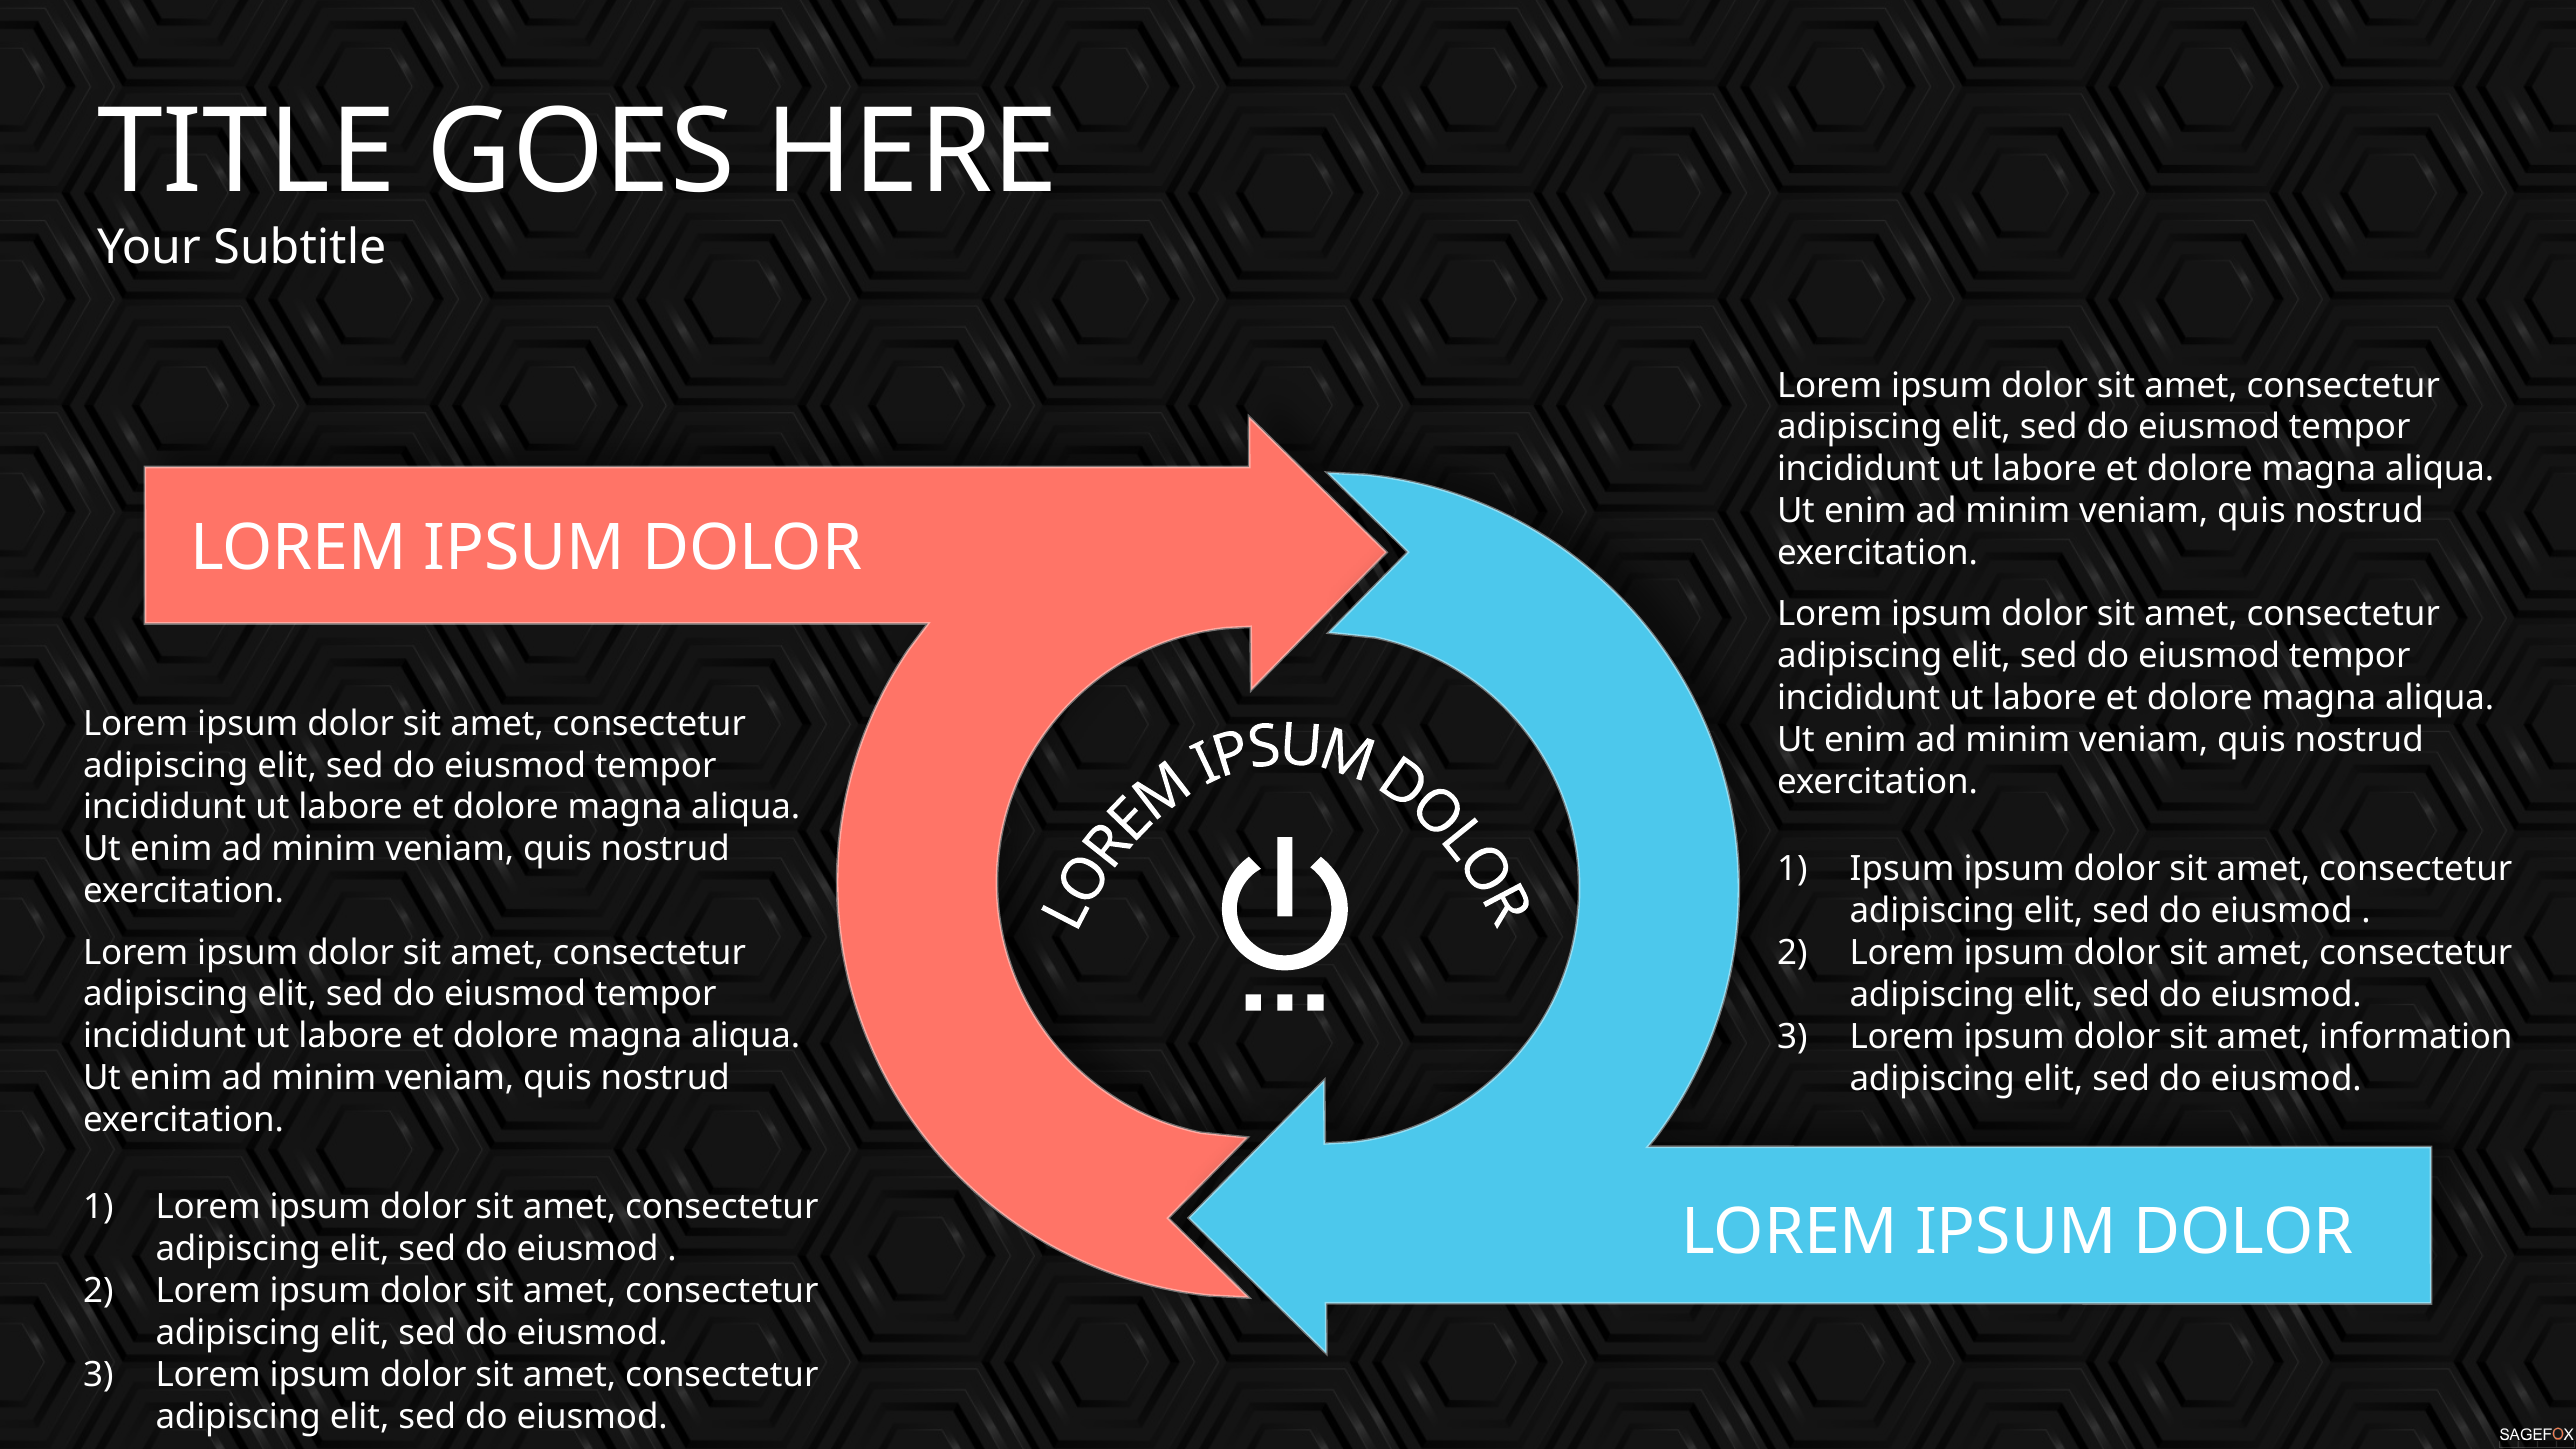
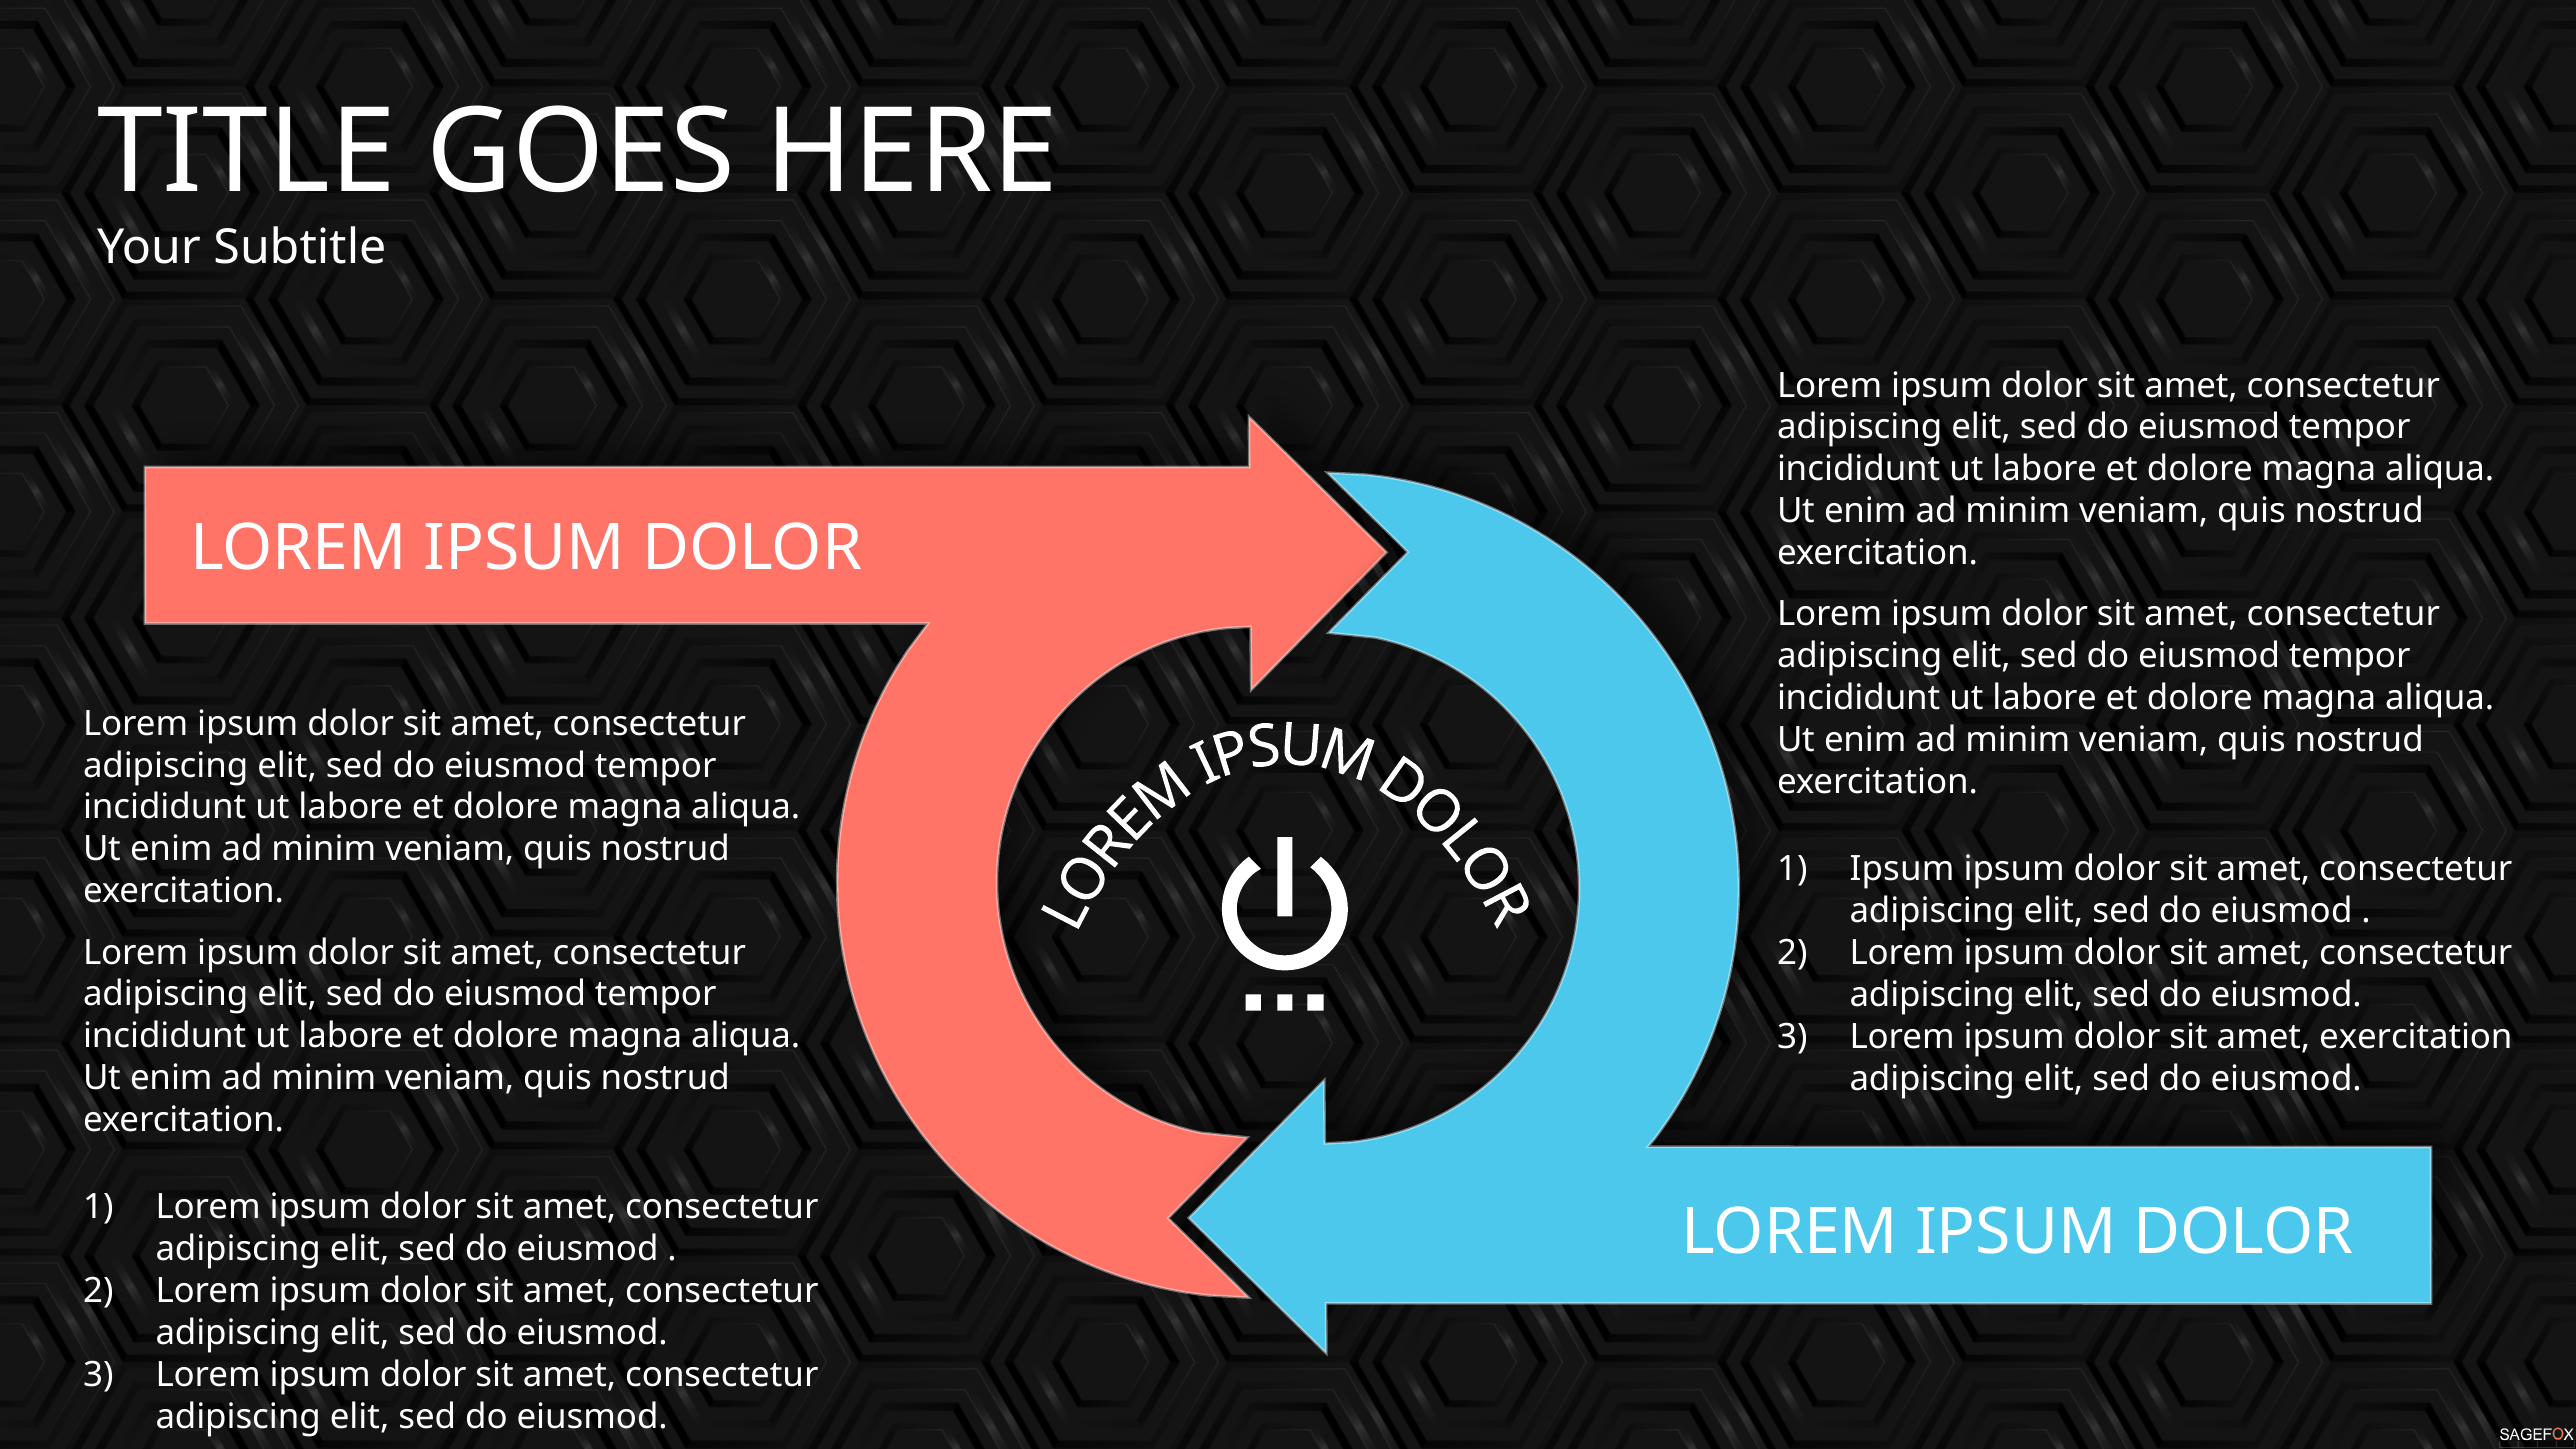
amet information: information -> exercitation
